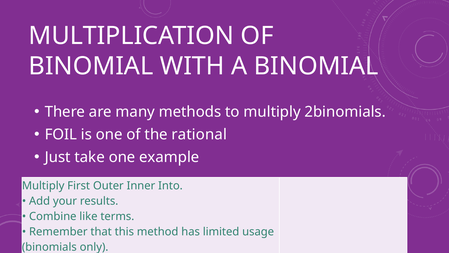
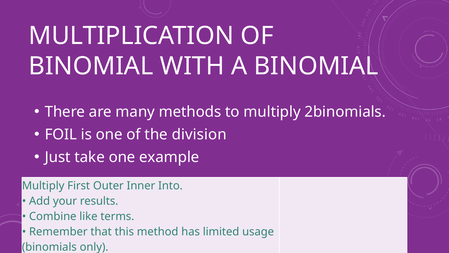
rational: rational -> division
